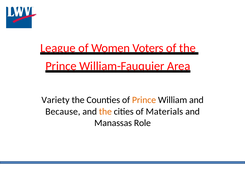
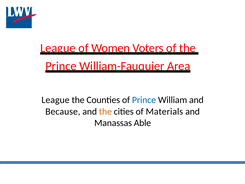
Variety at (56, 100): Variety -> League
Prince at (144, 100) colour: orange -> blue
Role: Role -> Able
